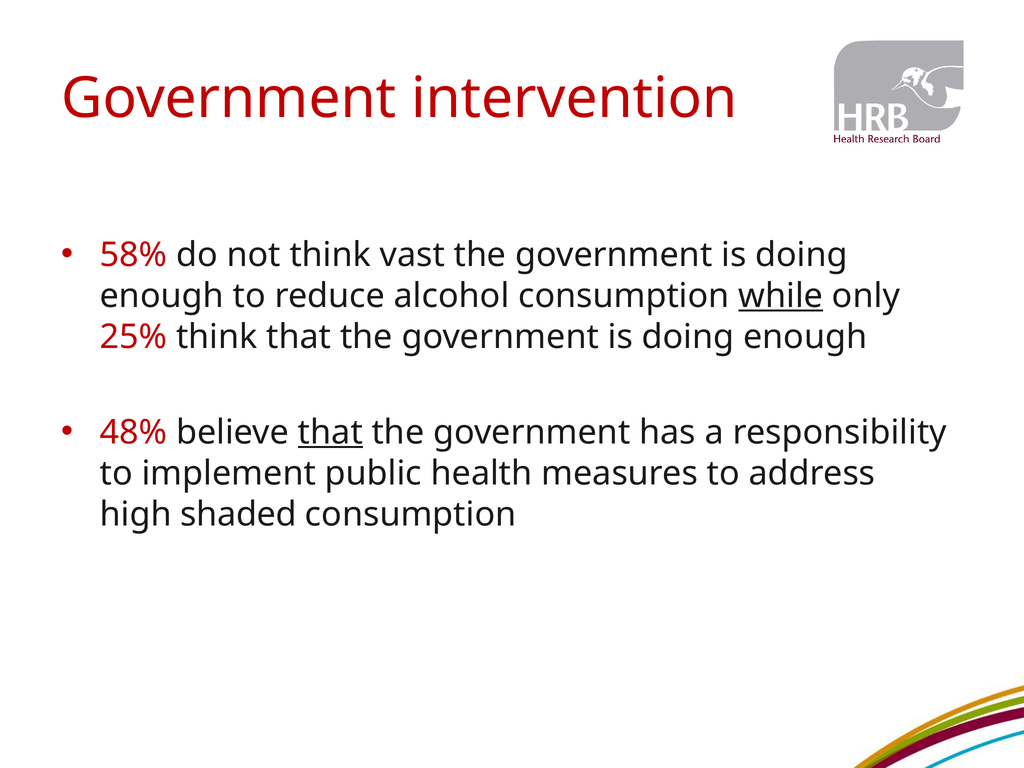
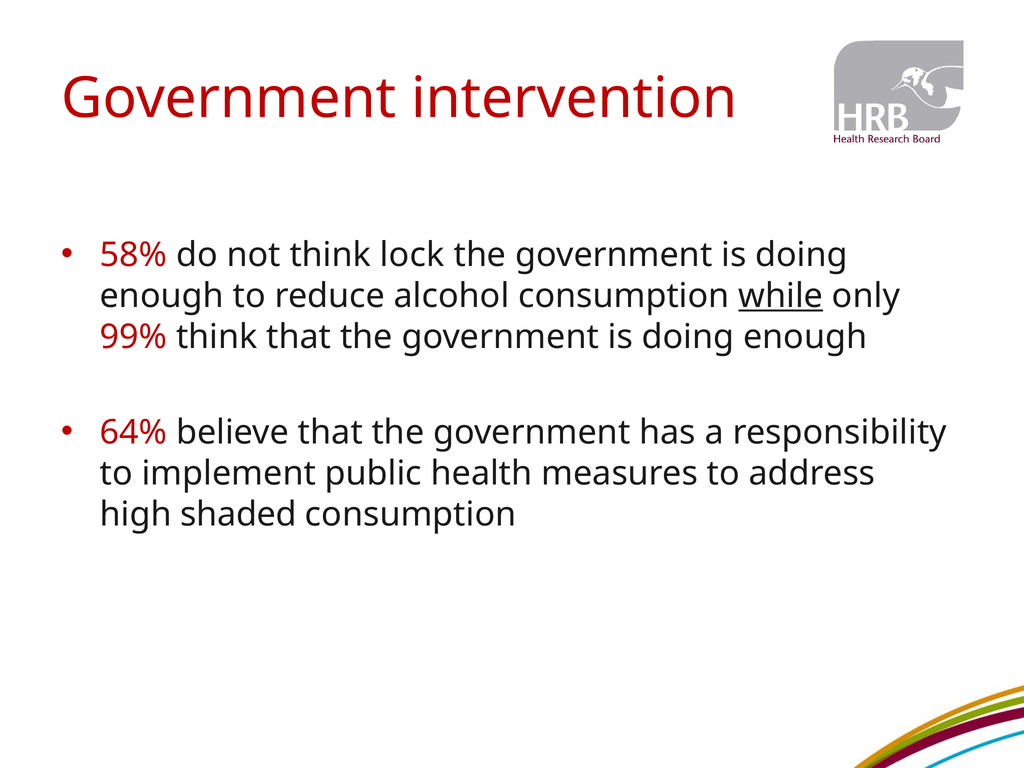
vast: vast -> lock
25%: 25% -> 99%
48%: 48% -> 64%
that at (330, 432) underline: present -> none
